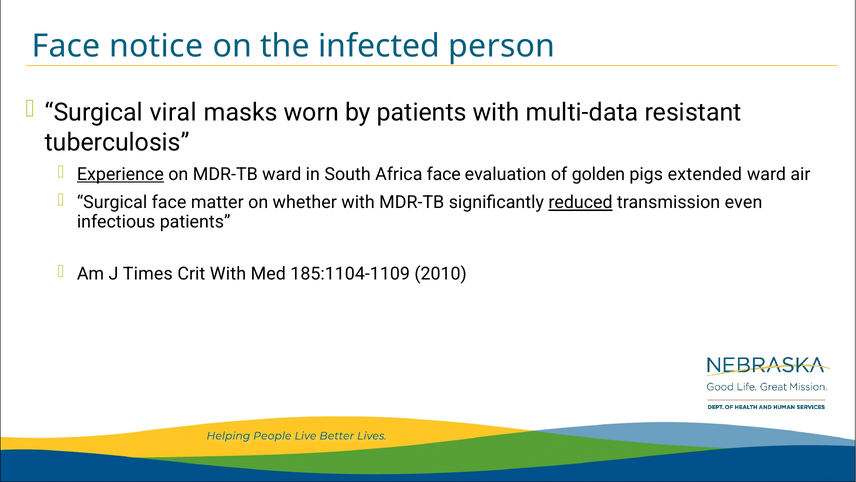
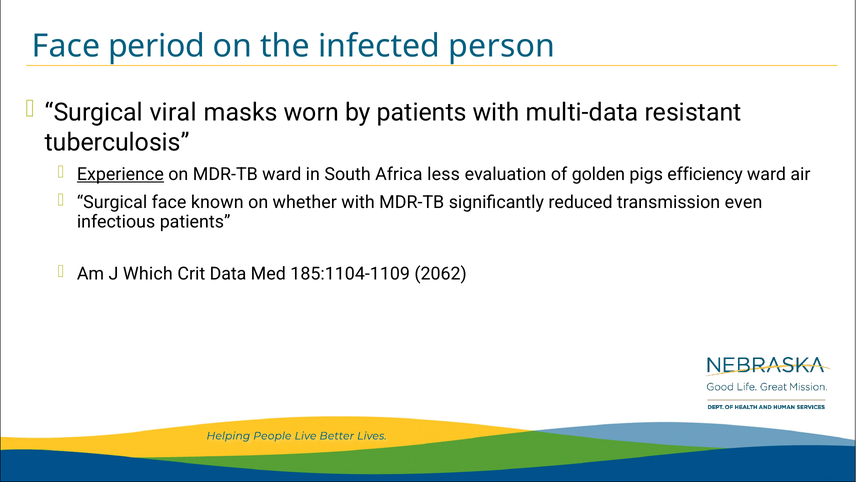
notice: notice -> period
Africa face: face -> less
extended: extended -> efficiency
matter: matter -> known
reduced underline: present -> none
Times: Times -> Which
Crit With: With -> Data
2010: 2010 -> 2062
